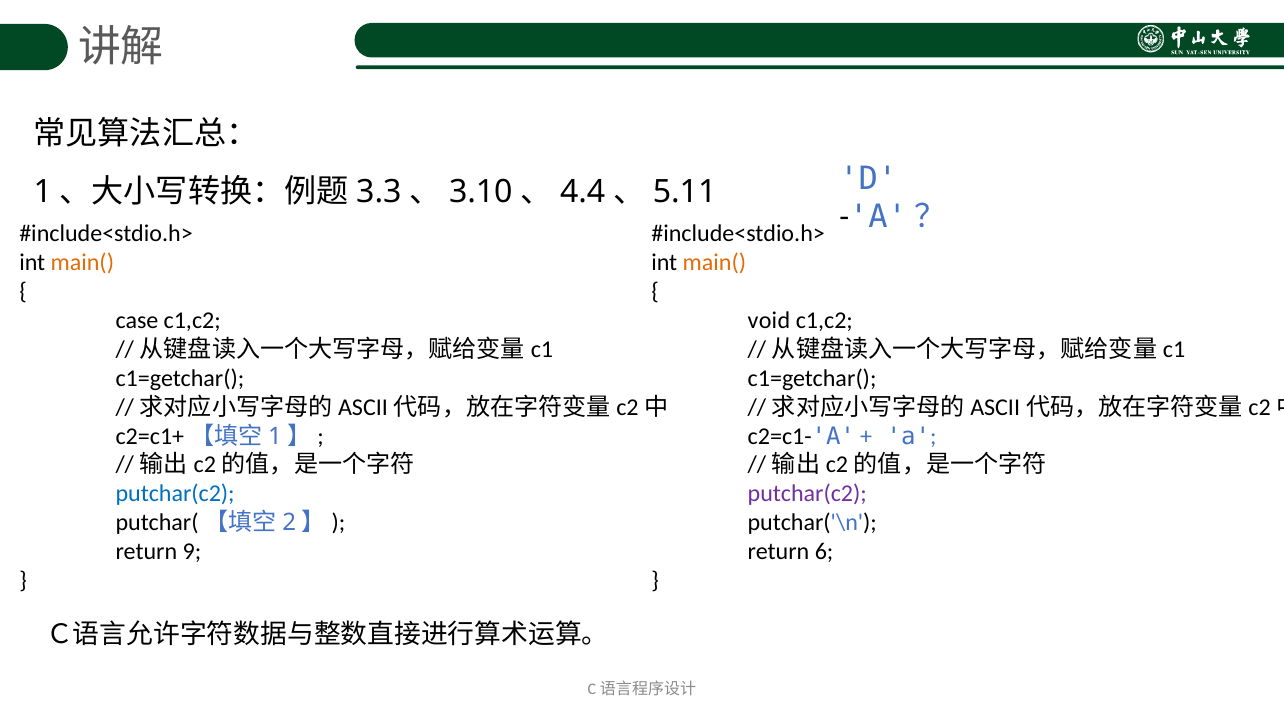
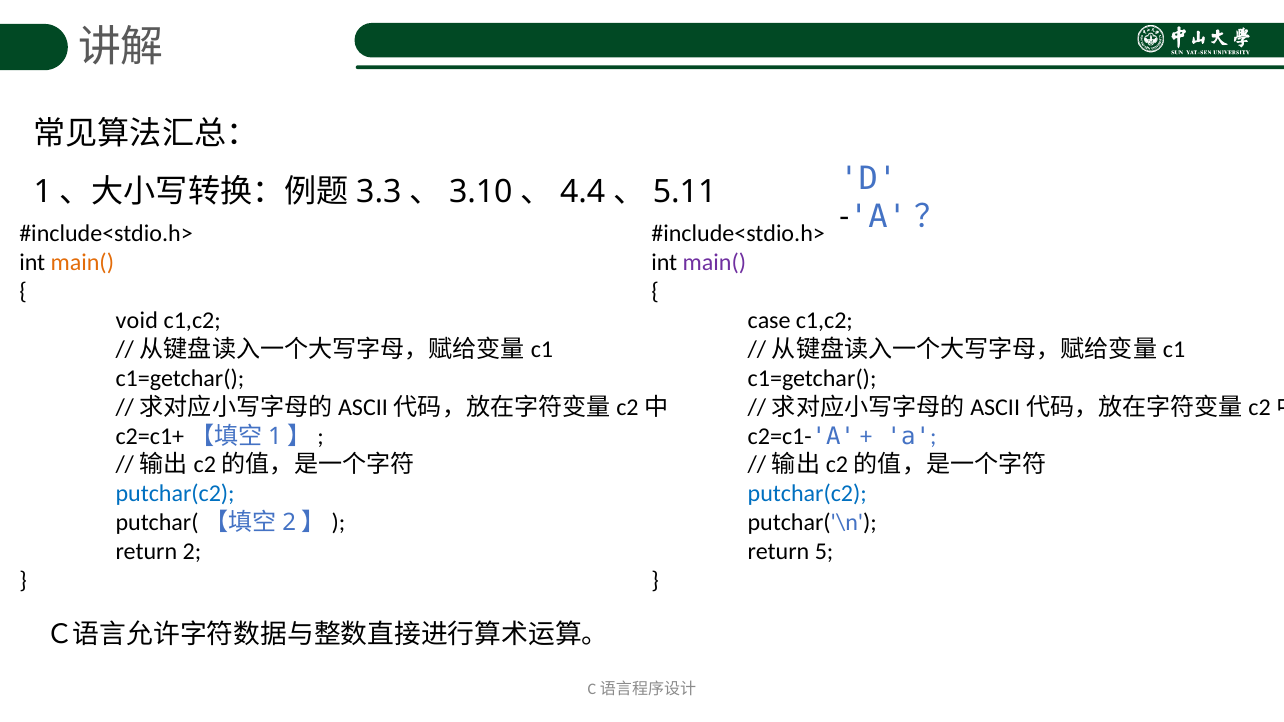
main( at (714, 263) colour: orange -> purple
case: case -> void
void: void -> case
putchar(c2 at (807, 494) colour: purple -> blue
9: 9 -> 2
6: 6 -> 5
